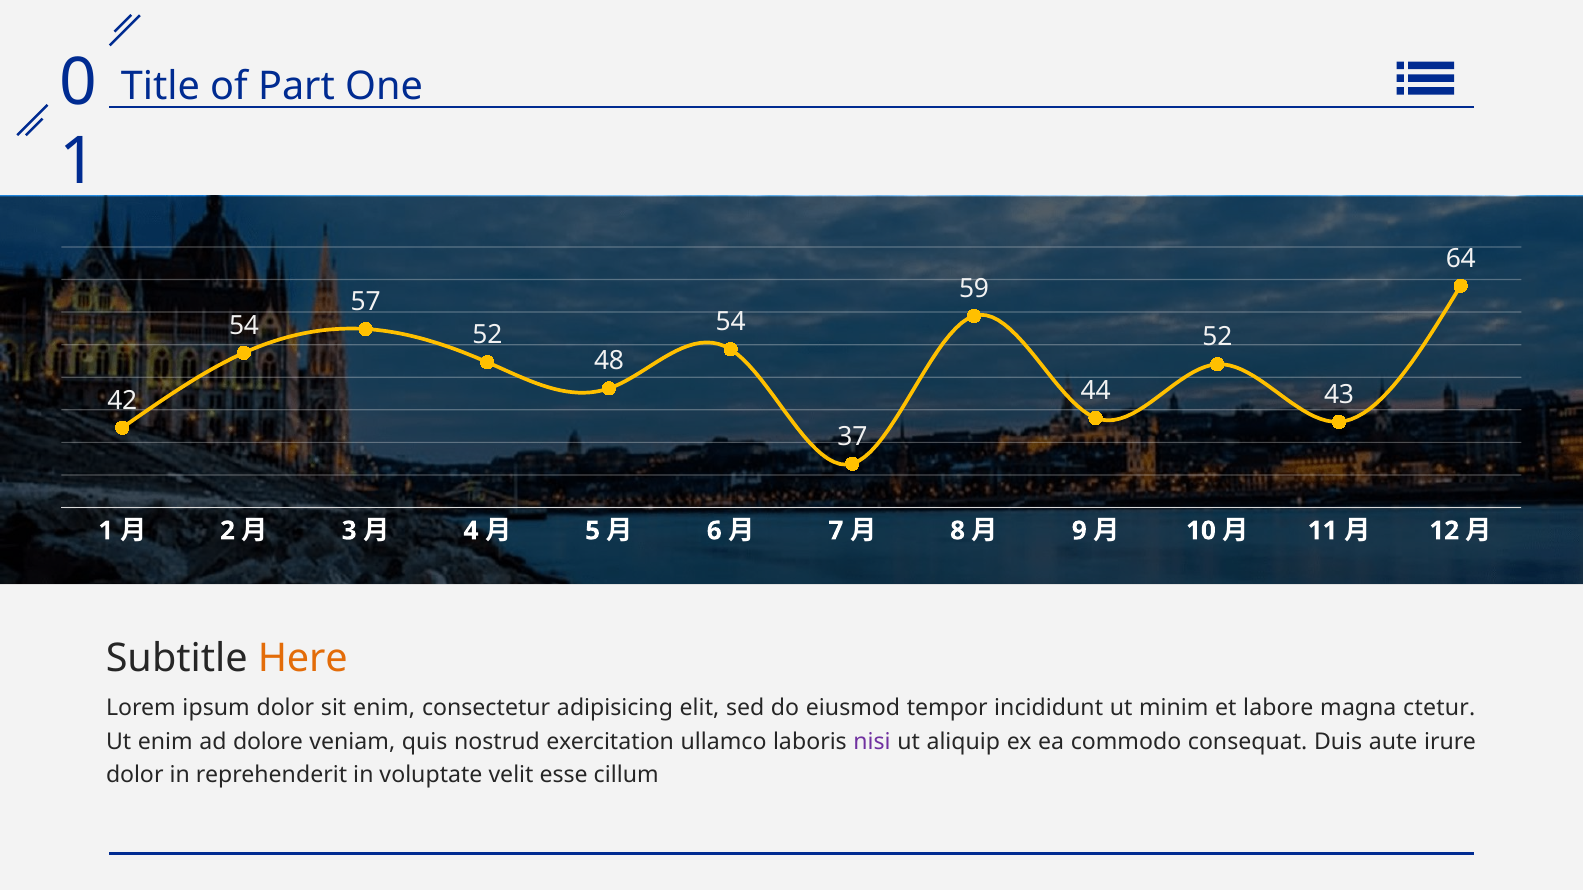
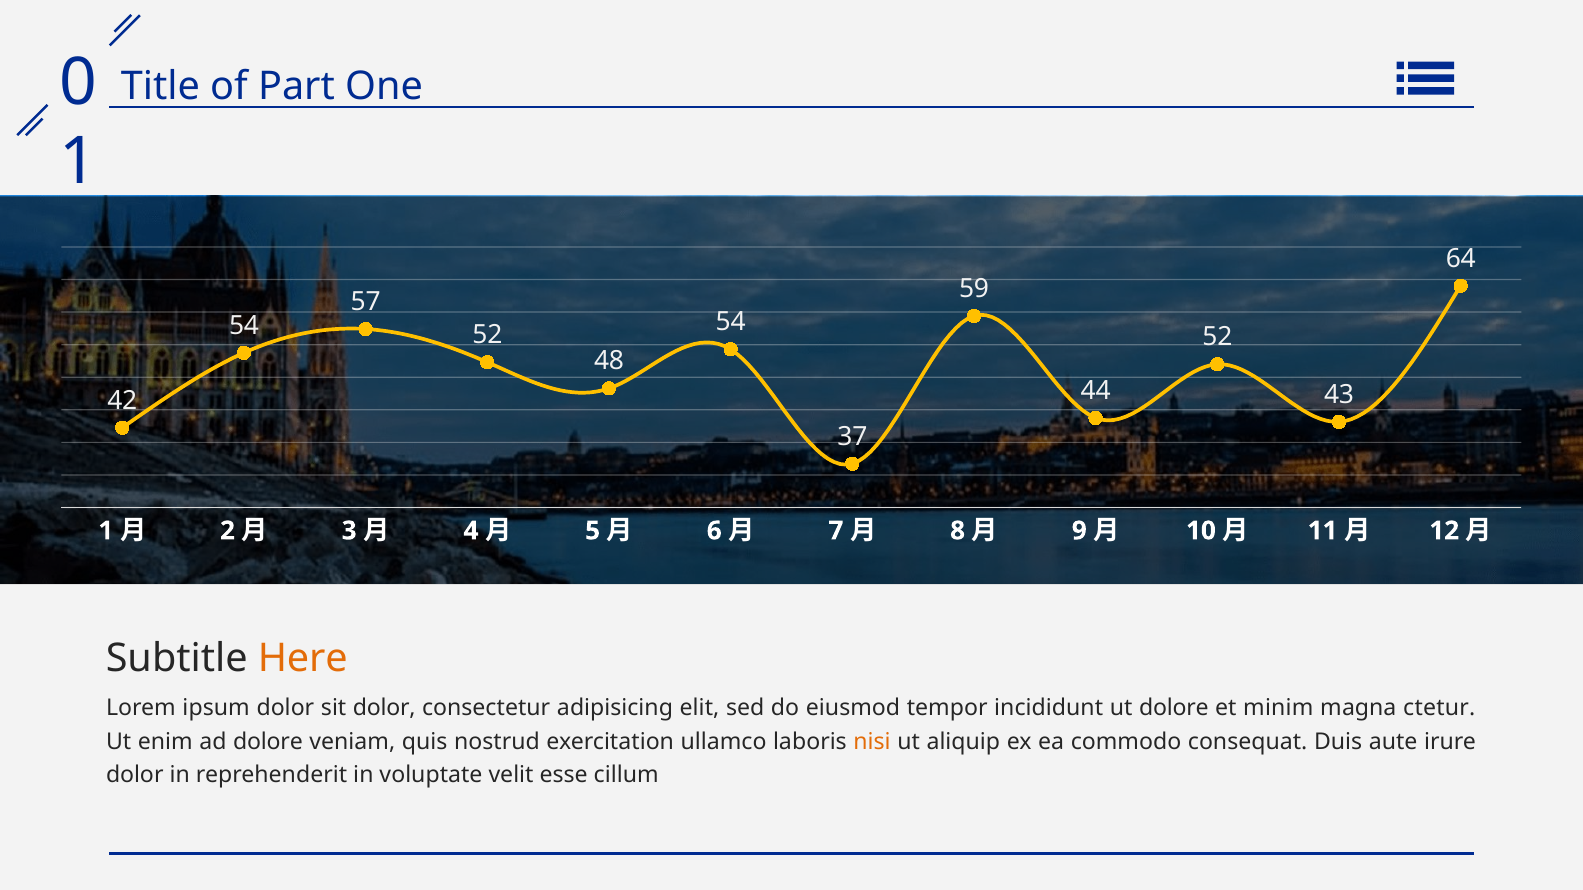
sit enim: enim -> dolor
ut minim: minim -> dolore
labore: labore -> minim
nisi colour: purple -> orange
